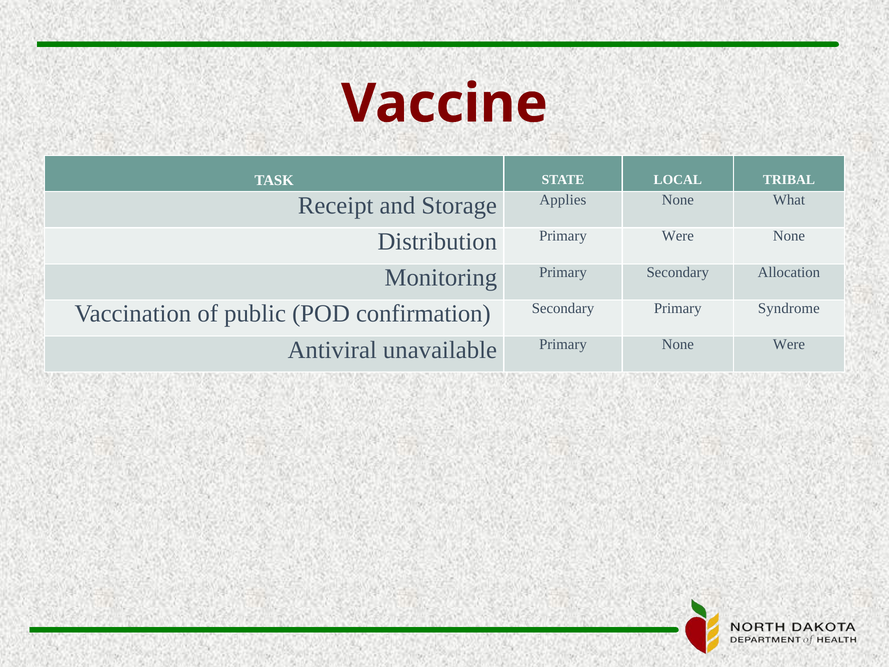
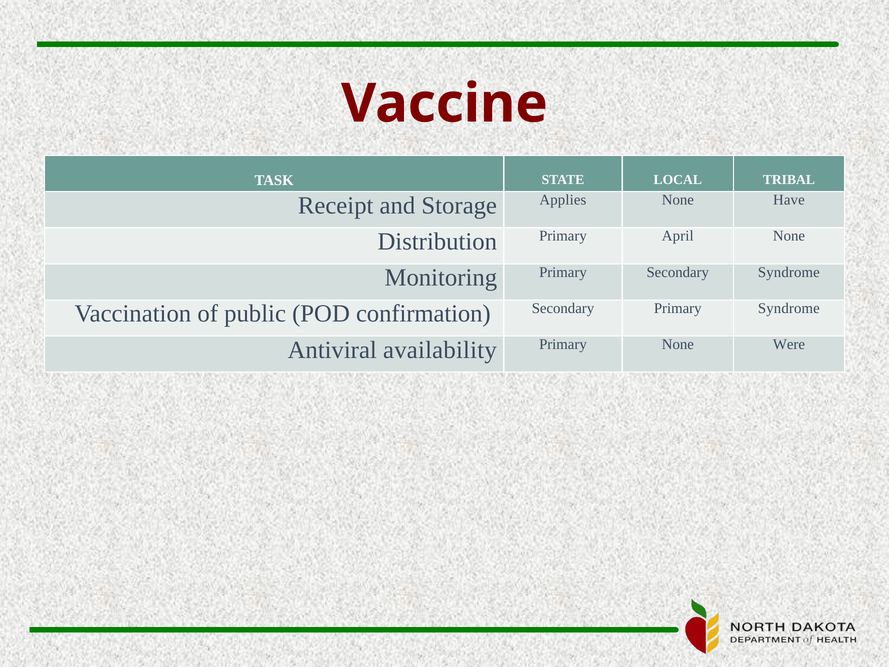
What: What -> Have
Primary Were: Were -> April
Secondary Allocation: Allocation -> Syndrome
unavailable: unavailable -> availability
